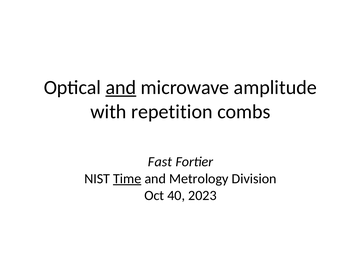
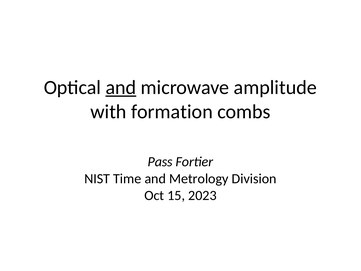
repetition: repetition -> formation
Fast: Fast -> Pass
Time underline: present -> none
40: 40 -> 15
